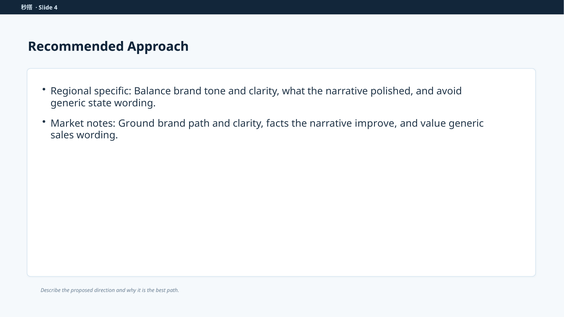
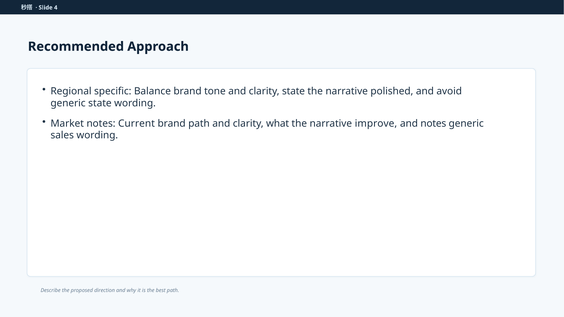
clarity what: what -> state
Ground: Ground -> Current
facts: facts -> what
and value: value -> notes
